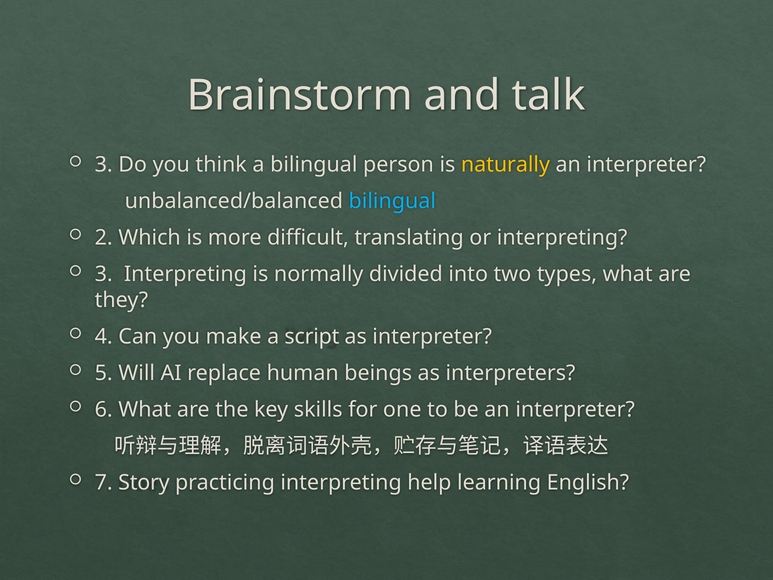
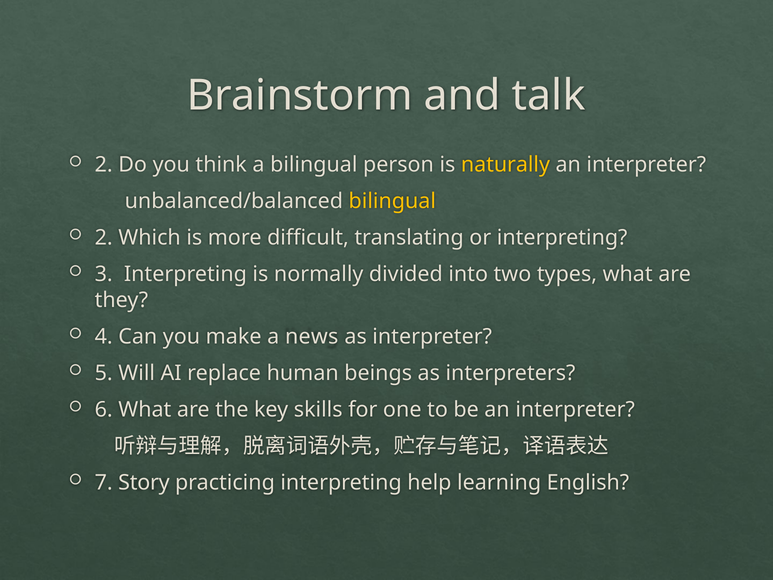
3 at (104, 165): 3 -> 2
bilingual at (392, 201) colour: light blue -> yellow
script: script -> news
